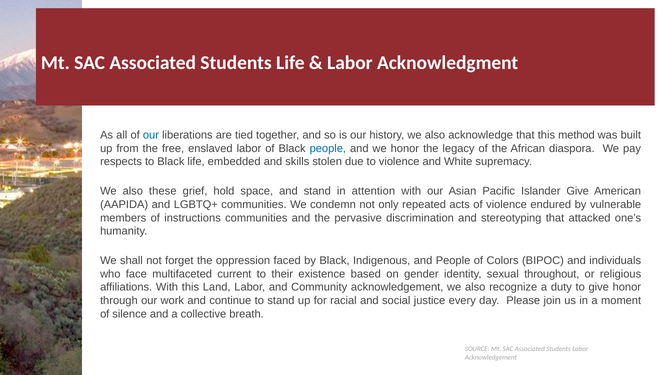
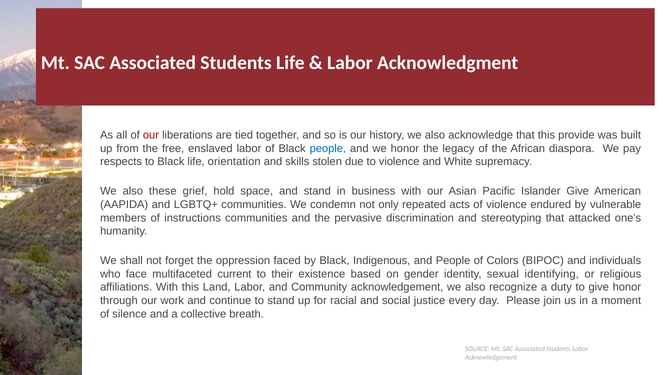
our at (151, 135) colour: blue -> red
method: method -> provide
embedded: embedded -> orientation
attention: attention -> business
throughout: throughout -> identifying
